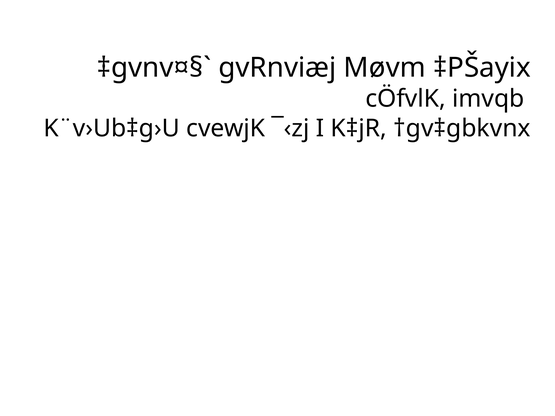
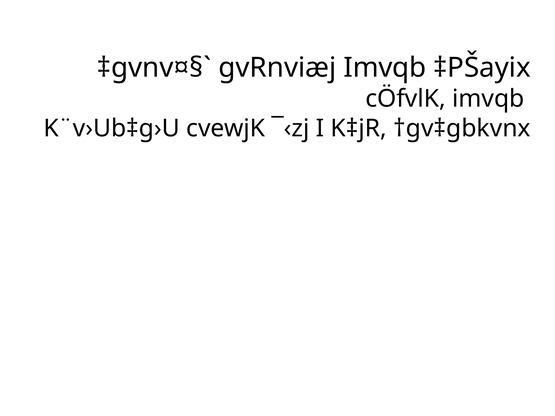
gvRnviæj Møvm: Møvm -> Imvqb
